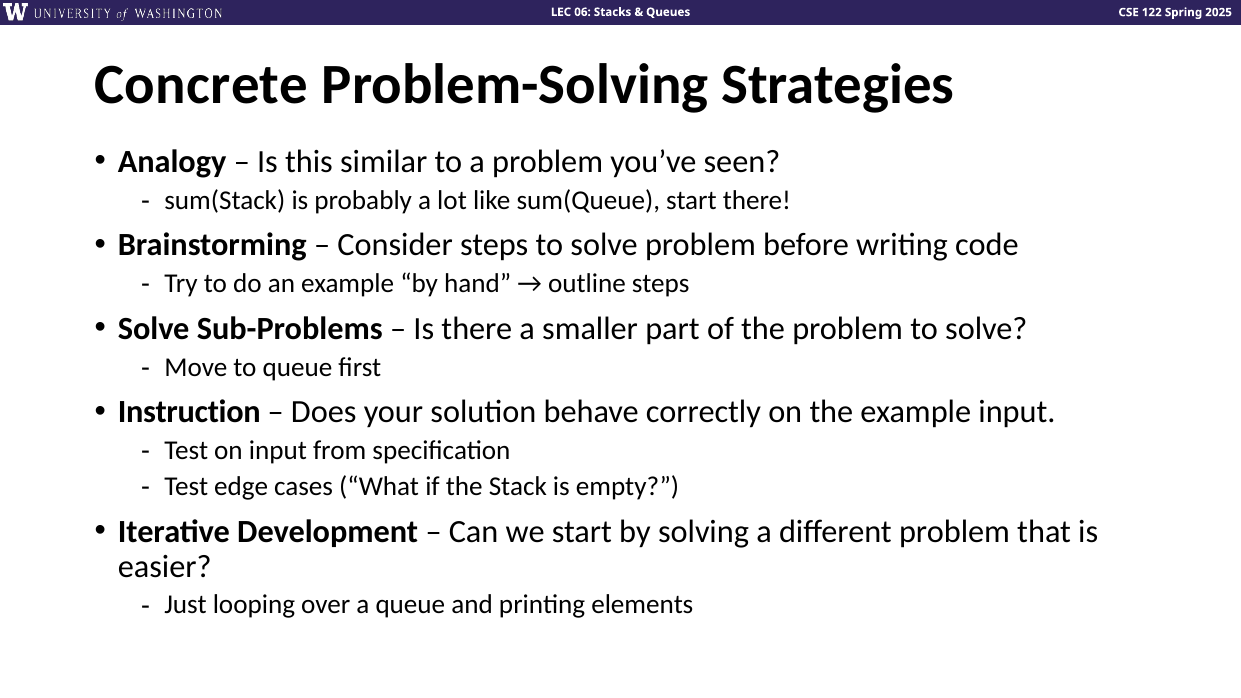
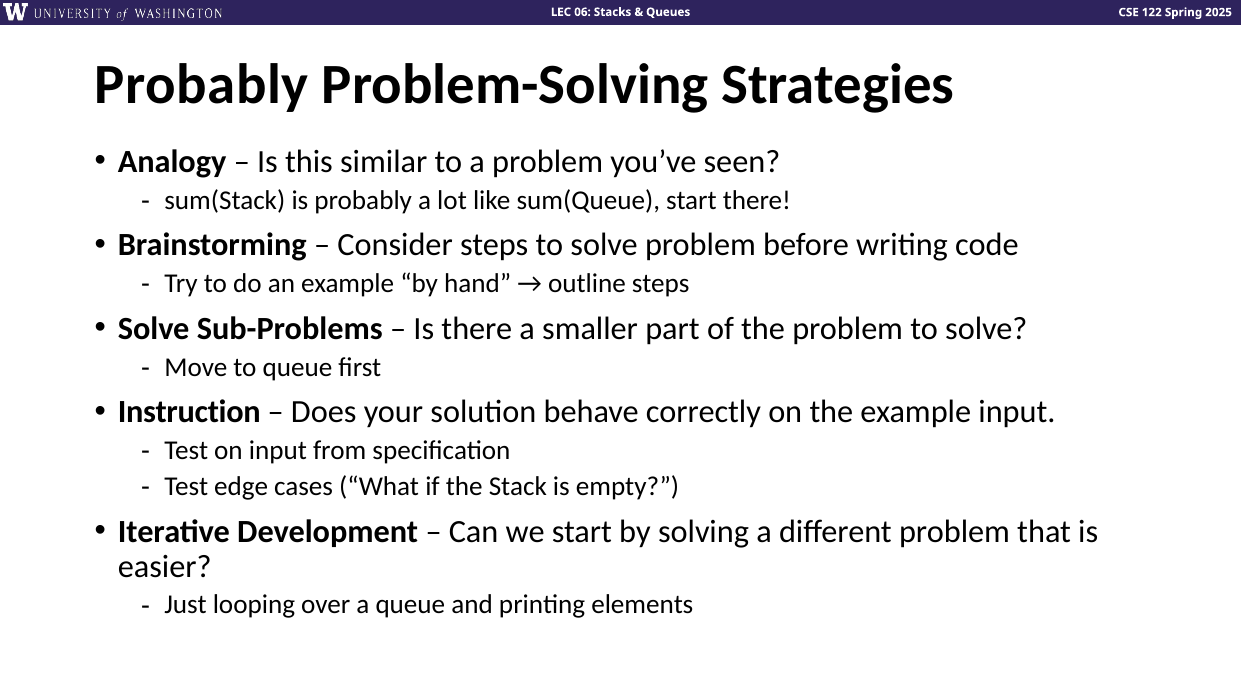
Concrete at (202, 85): Concrete -> Probably
